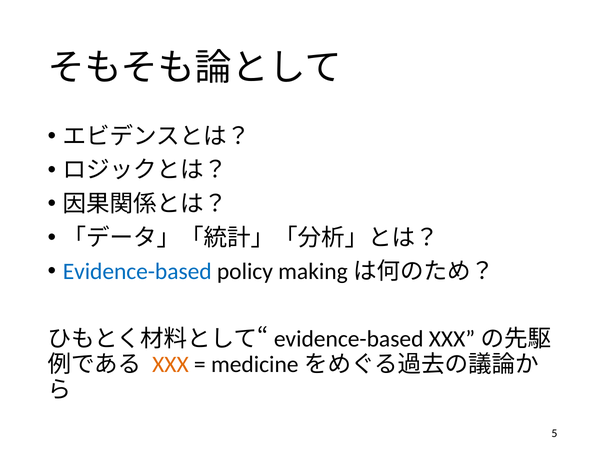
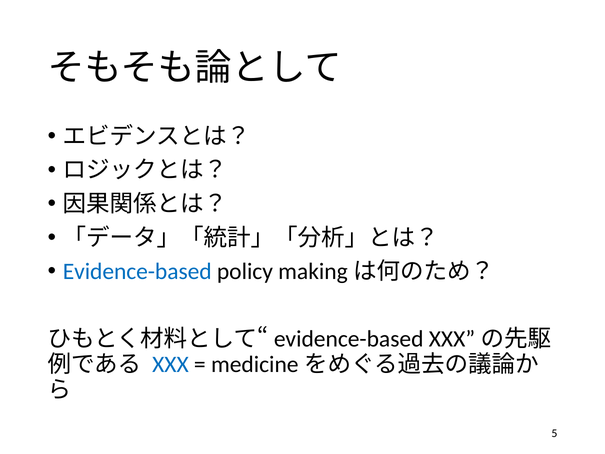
XXX colour: orange -> blue
